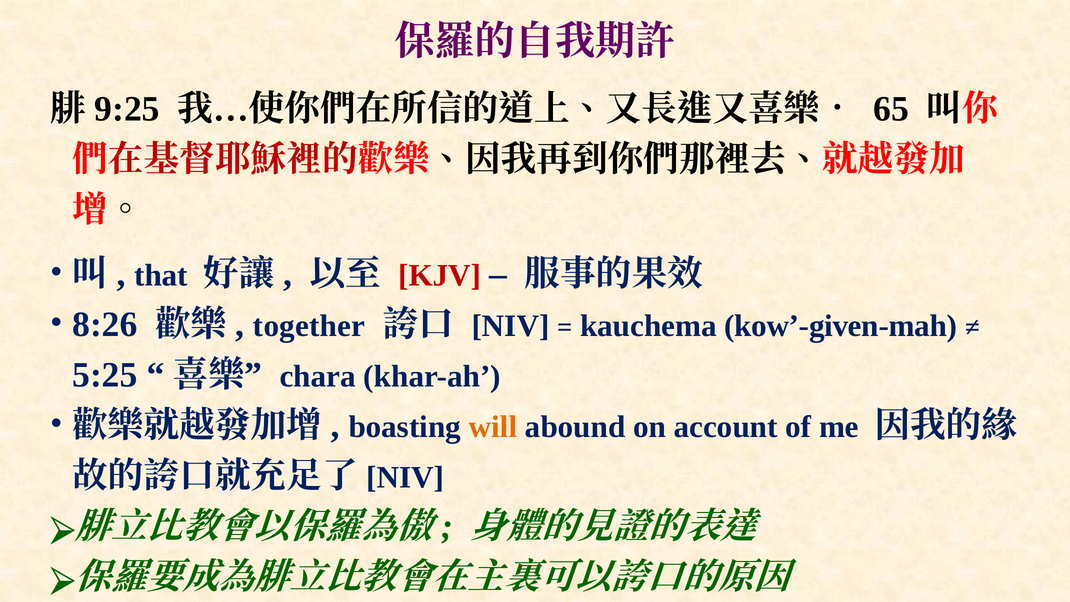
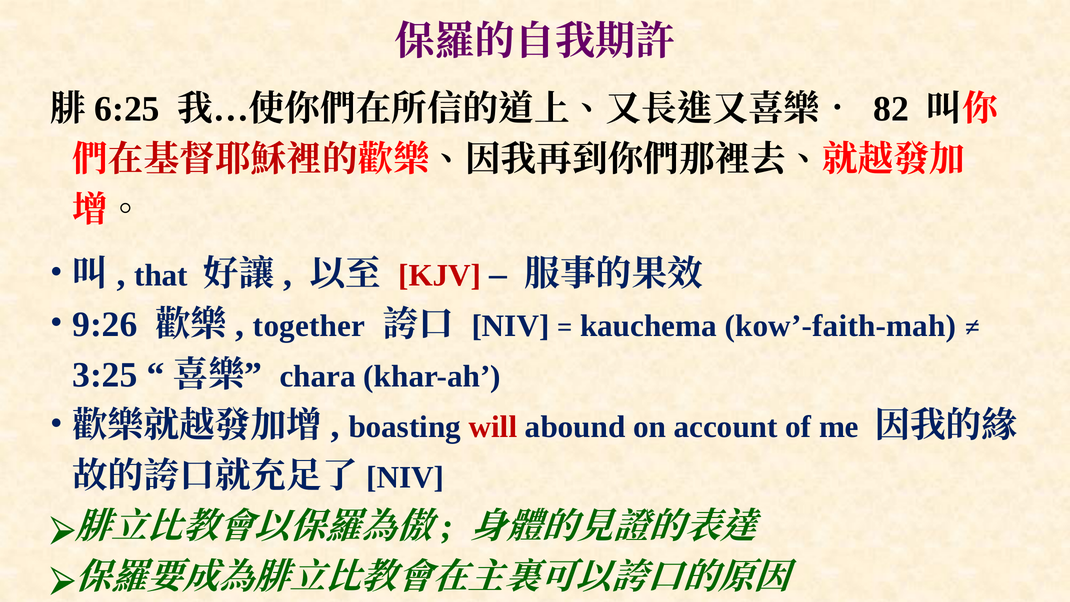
9:25: 9:25 -> 6:25
65: 65 -> 82
8:26: 8:26 -> 9:26
kow’-given-mah: kow’-given-mah -> kow’-faith-mah
5:25: 5:25 -> 3:25
will colour: orange -> red
